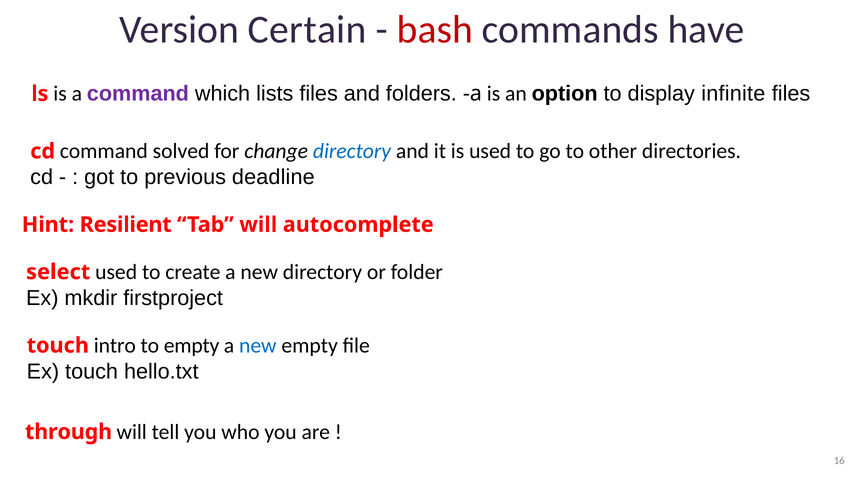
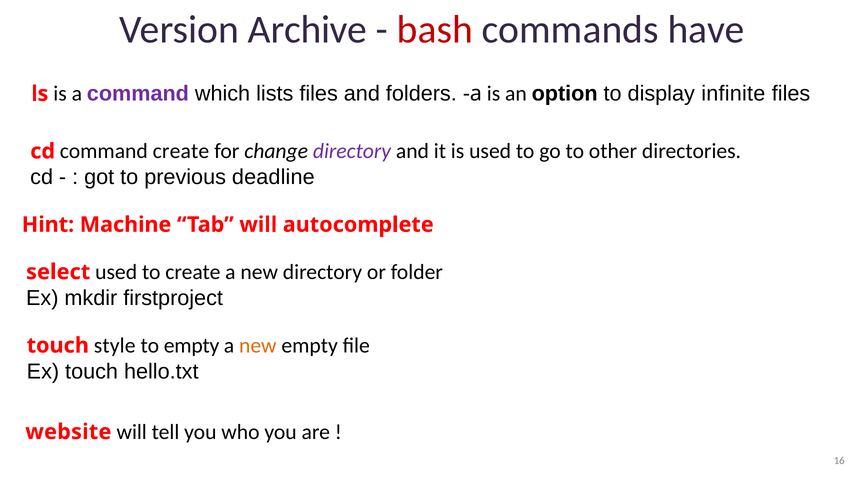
Certain: Certain -> Archive
command solved: solved -> create
directory at (352, 151) colour: blue -> purple
Resilient: Resilient -> Machine
intro: intro -> style
new at (258, 345) colour: blue -> orange
through: through -> website
